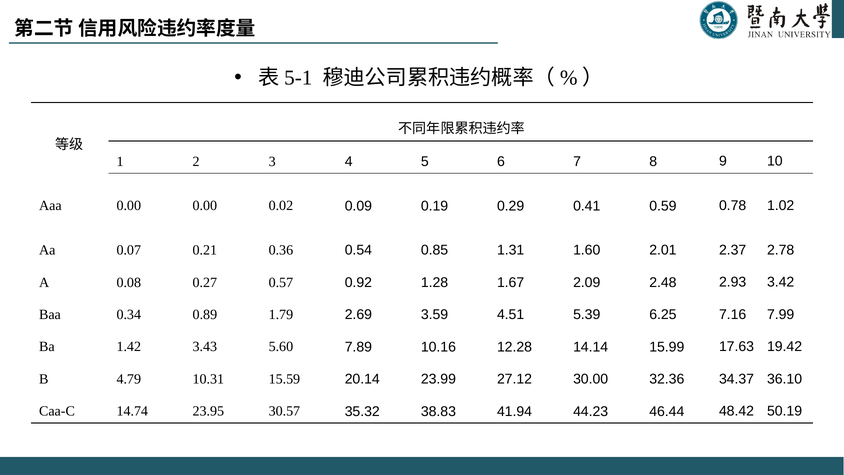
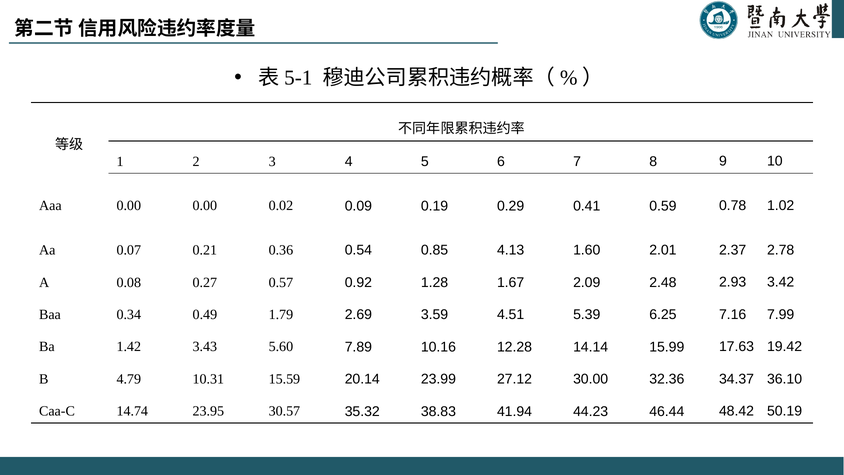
1.31: 1.31 -> 4.13
0.89: 0.89 -> 0.49
